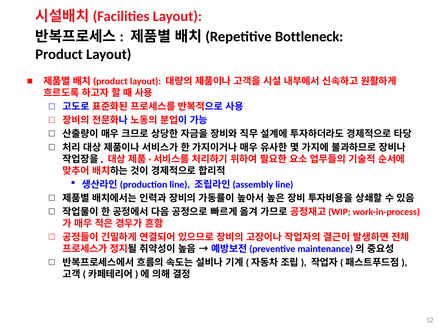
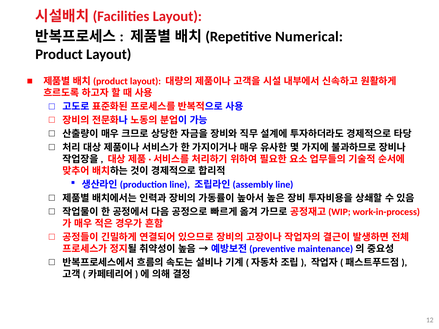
Bottleneck: Bottleneck -> Numerical
